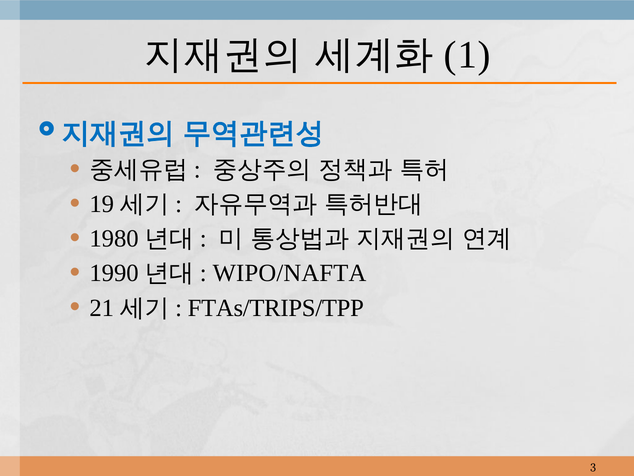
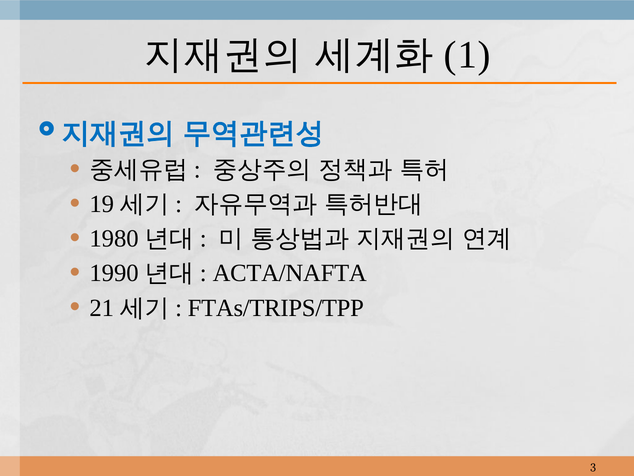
WIPO/NAFTA: WIPO/NAFTA -> ACTA/NAFTA
